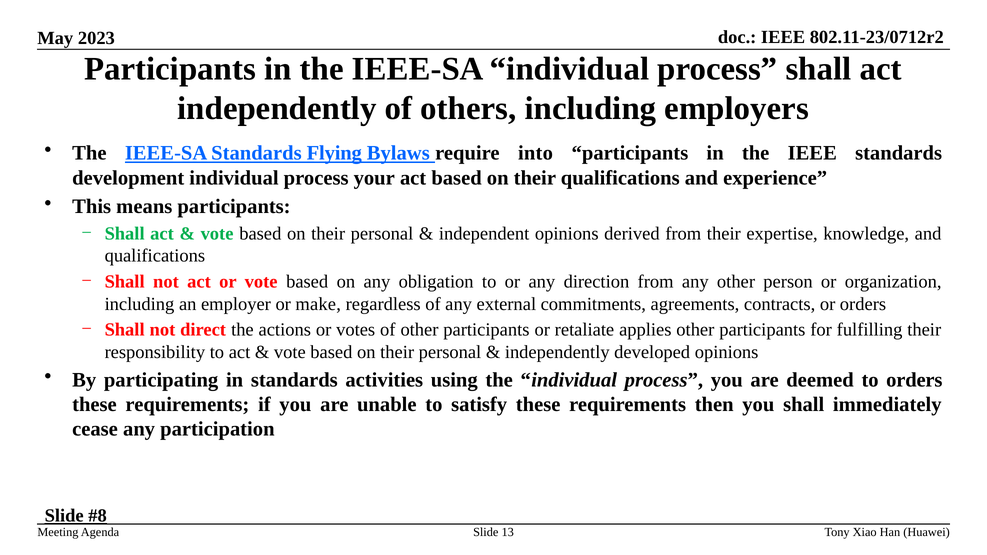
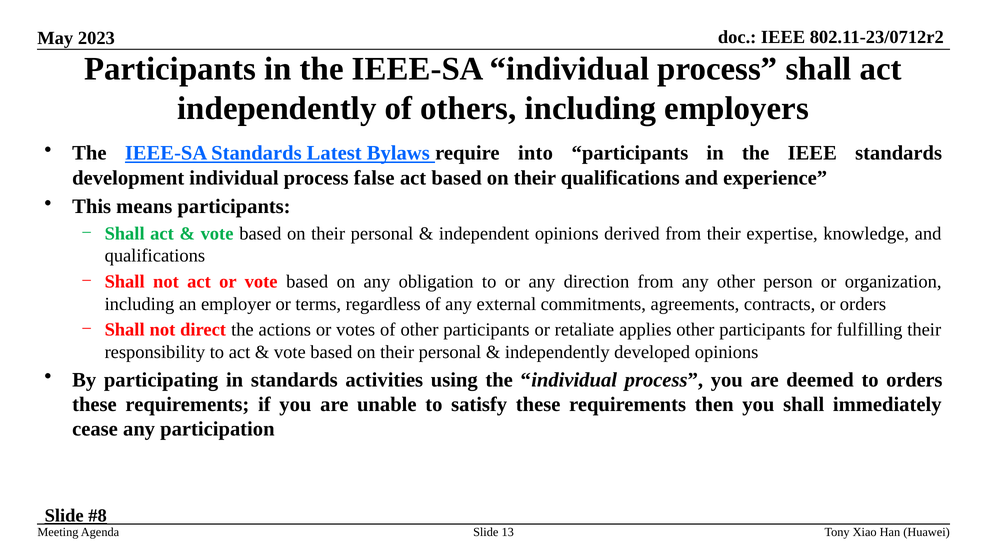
Flying: Flying -> Latest
your: your -> false
make: make -> terms
